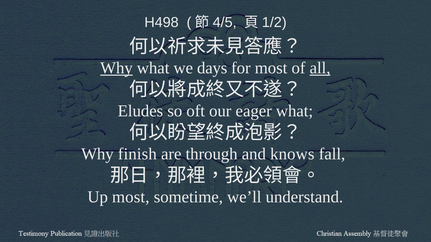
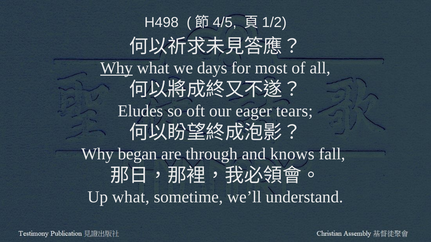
all underline: present -> none
eager what: what -> tears
finish: finish -> began
Up most: most -> what
